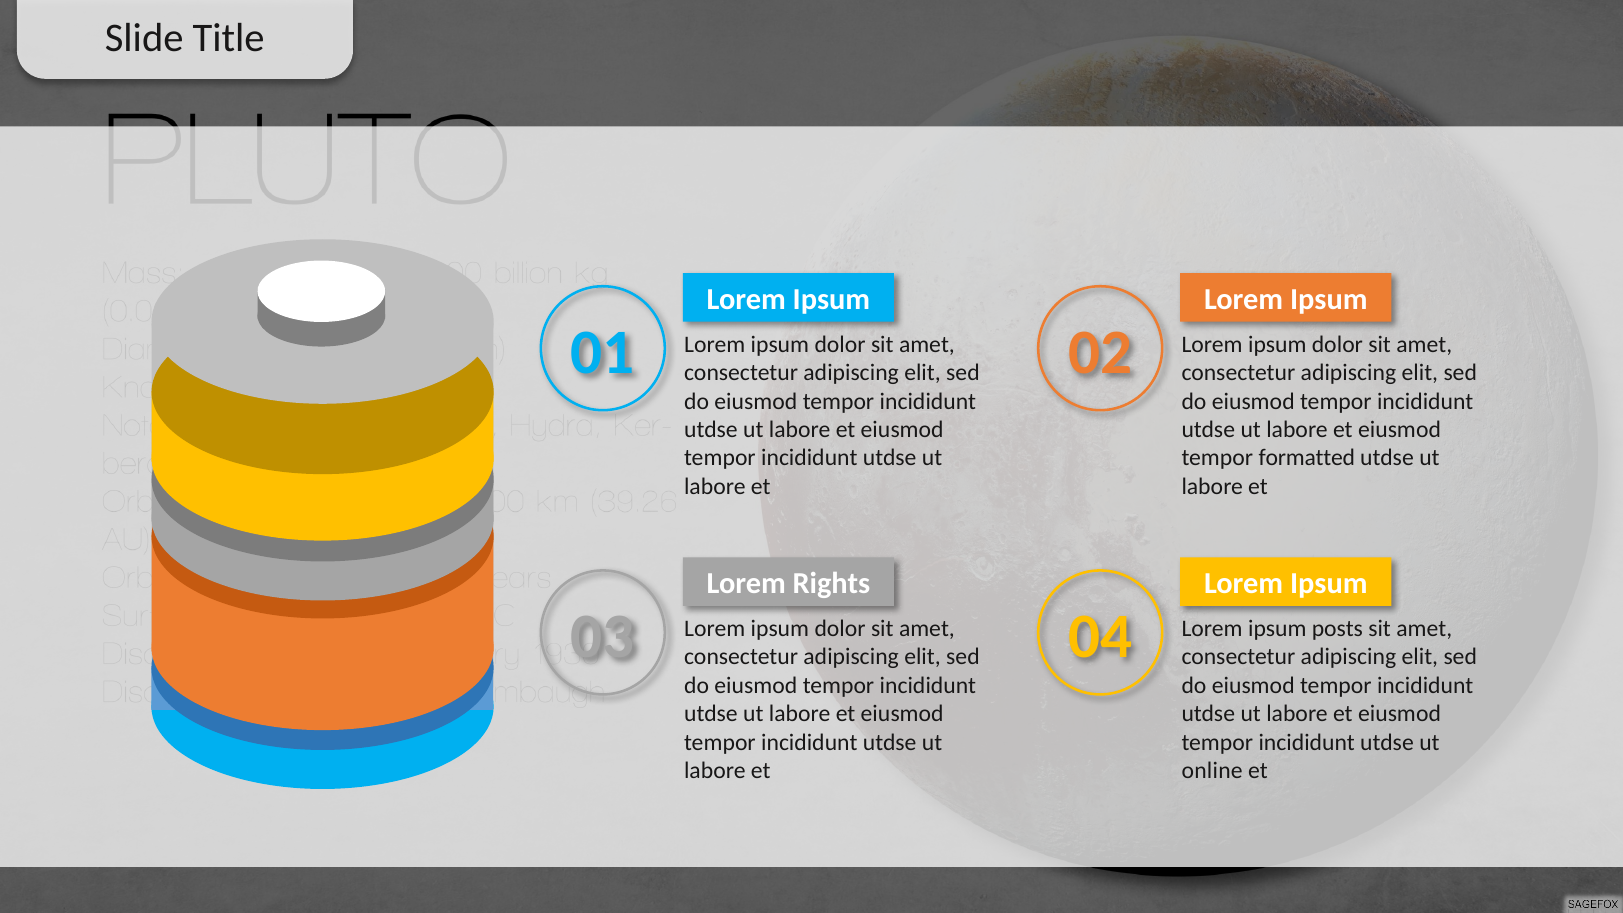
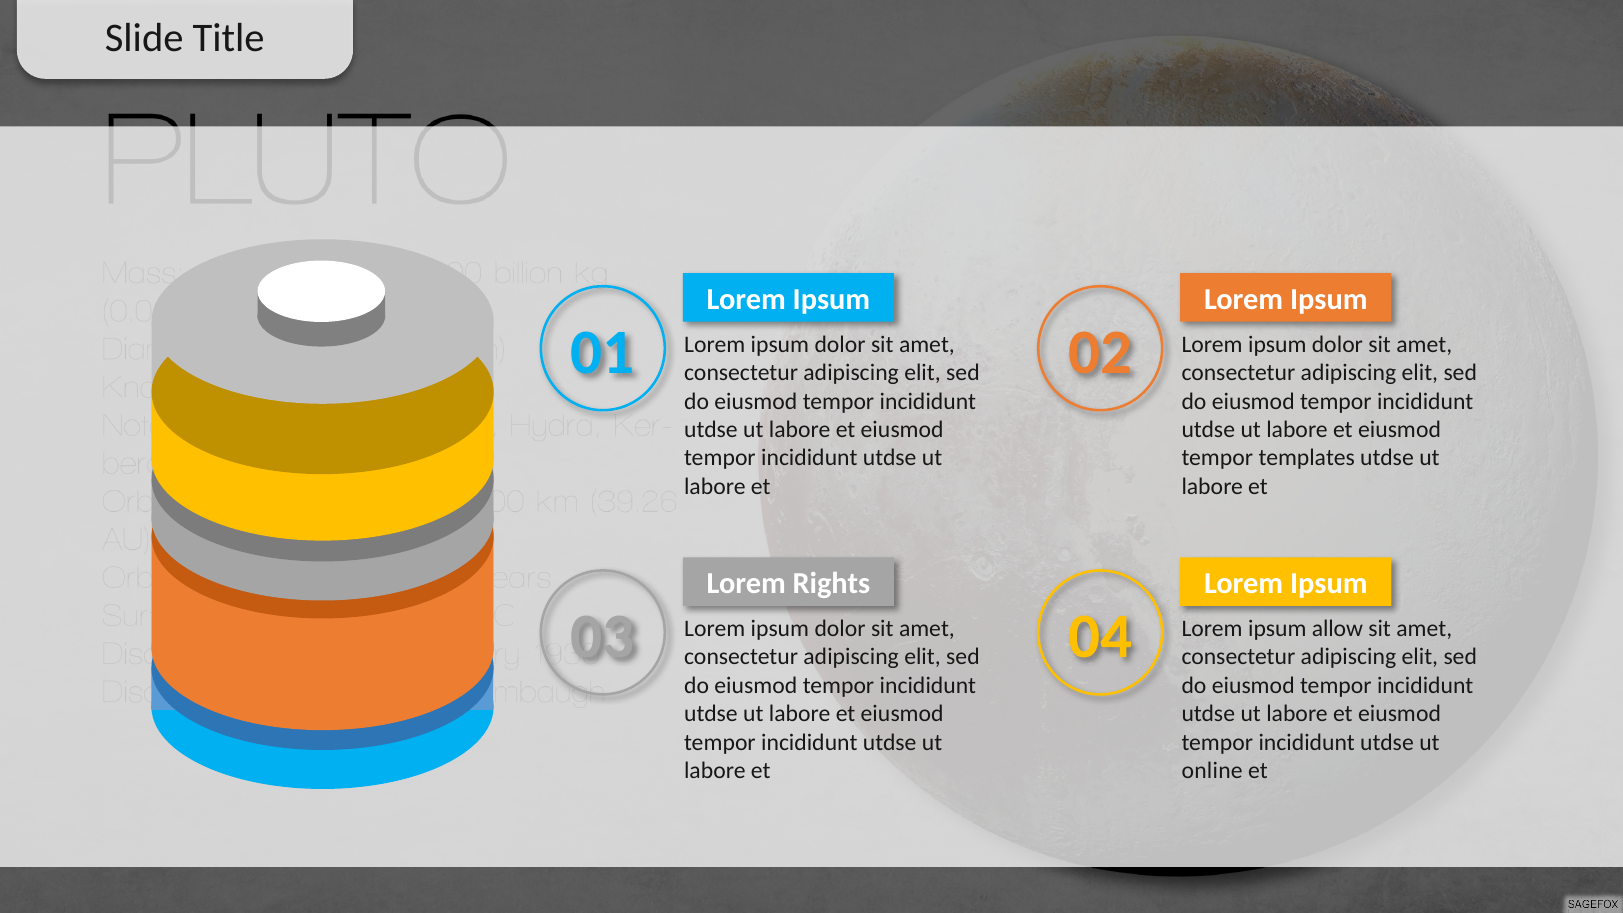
formatted: formatted -> templates
posts: posts -> allow
